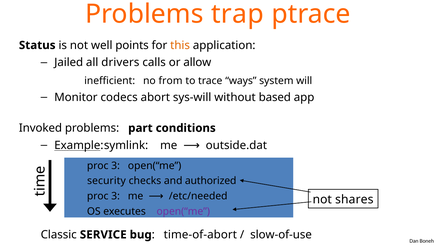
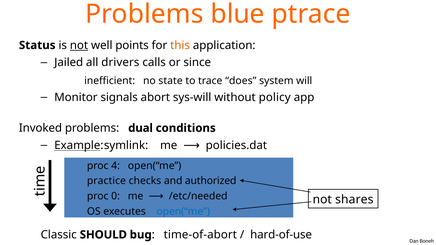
trap: trap -> blue
not at (79, 45) underline: none -> present
allow: allow -> since
from: from -> state
ways: ways -> does
codecs: codecs -> signals
based: based -> policy
part: part -> dual
outside.dat: outside.dat -> policies.dat
3 at (116, 166): 3 -> 4
security: security -> practice
3 at (116, 196): 3 -> 0
open(“me at (183, 212) colour: purple -> blue
SERVICE: SERVICE -> SHOULD
slow-of-use: slow-of-use -> hard-of-use
